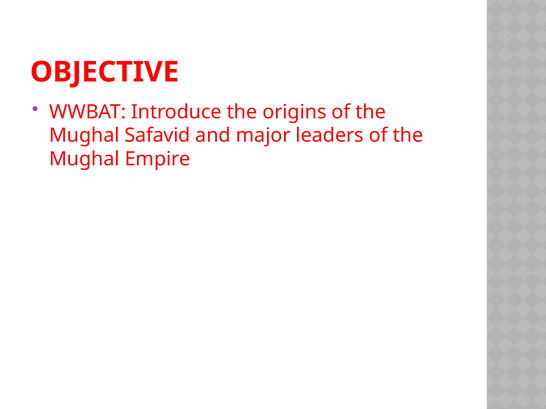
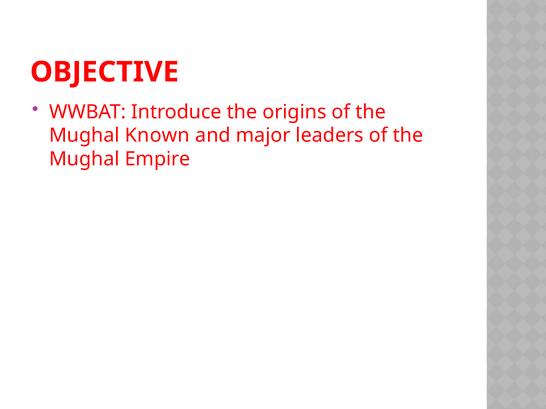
Safavid: Safavid -> Known
